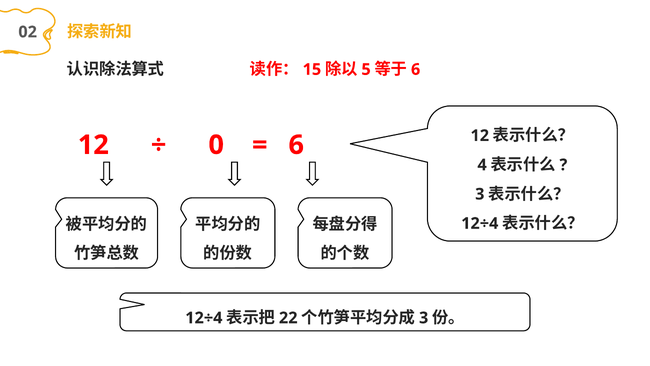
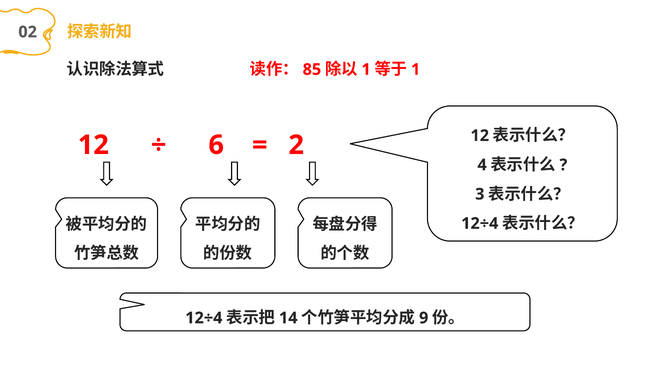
15: 15 -> 85
5 at (366, 69): 5 -> 1
6 at (416, 69): 6 -> 1
0: 0 -> 6
6 at (296, 145): 6 -> 2
22: 22 -> 14
3 at (424, 318): 3 -> 9
